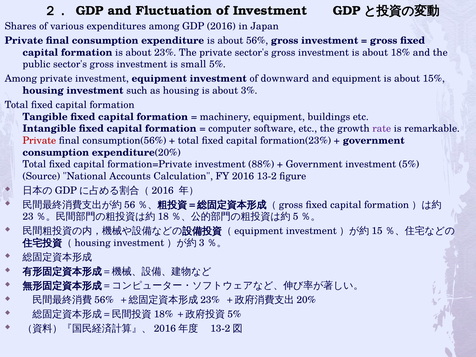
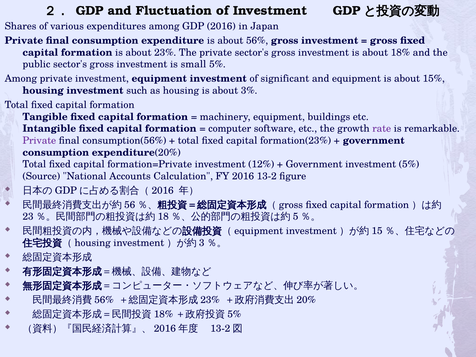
downward: downward -> significant
Private at (39, 141) colour: red -> purple
88%: 88% -> 12%
